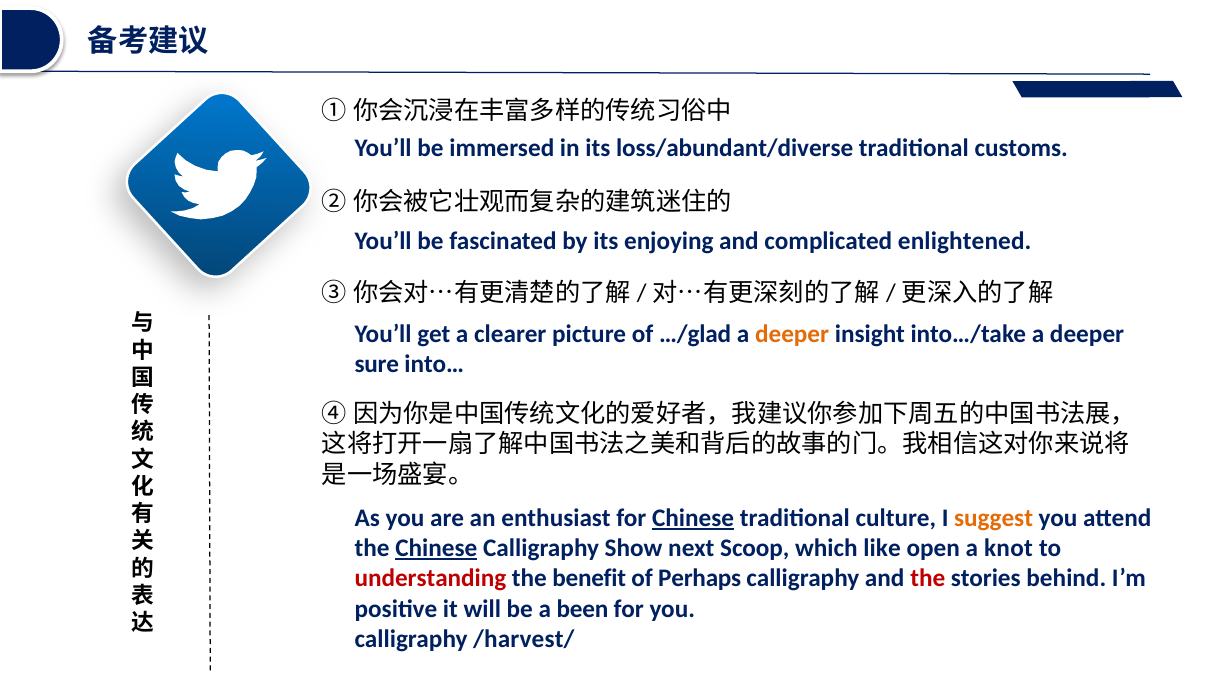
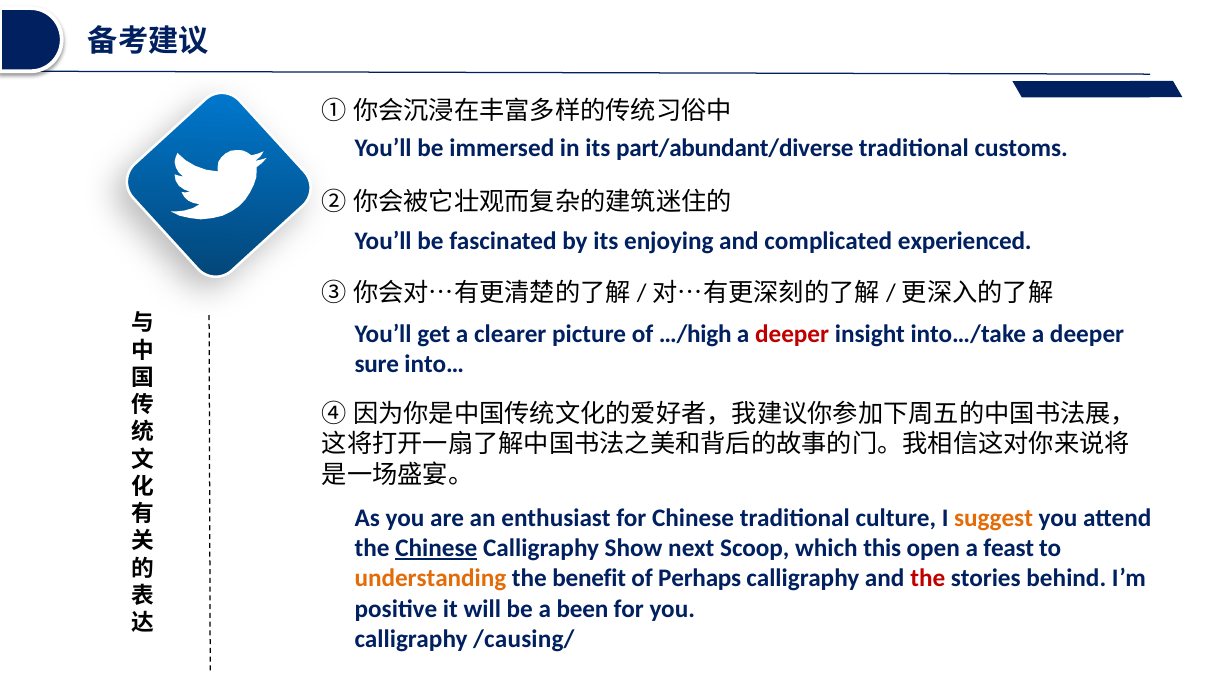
loss/abundant/diverse: loss/abundant/diverse -> part/abundant/diverse
enlightened: enlightened -> experienced
…/glad: …/glad -> …/high
deeper at (792, 334) colour: orange -> red
Chinese at (693, 518) underline: present -> none
like: like -> this
knot: knot -> feast
understanding colour: red -> orange
/harvest/: /harvest/ -> /causing/
